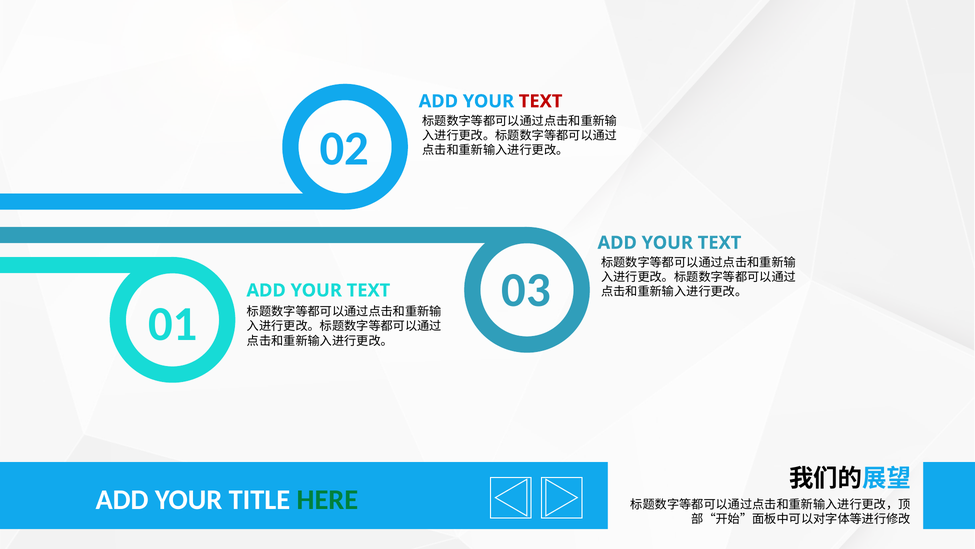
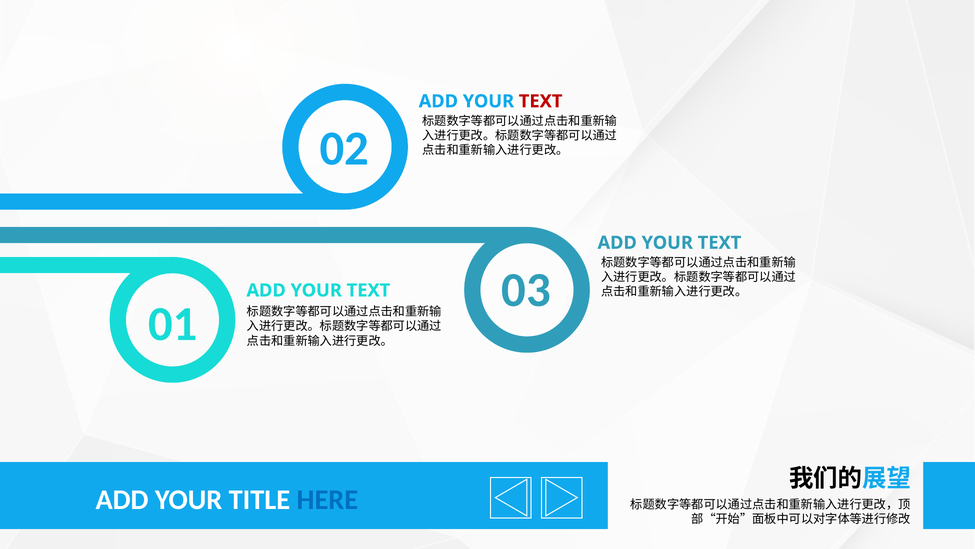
HERE colour: green -> blue
